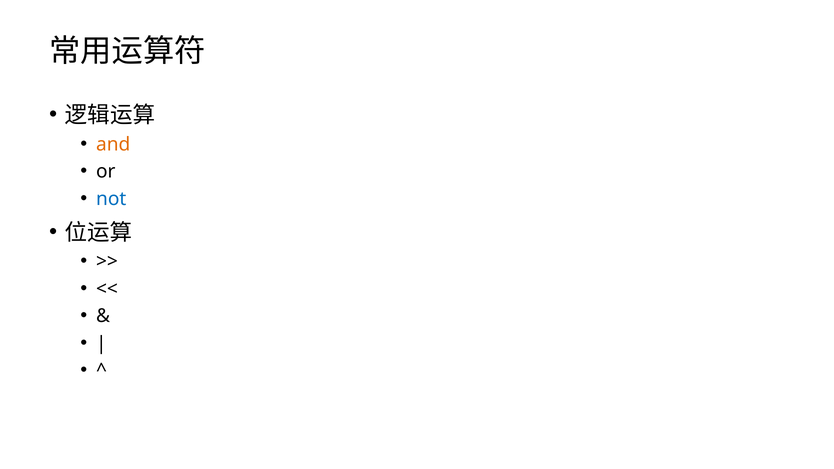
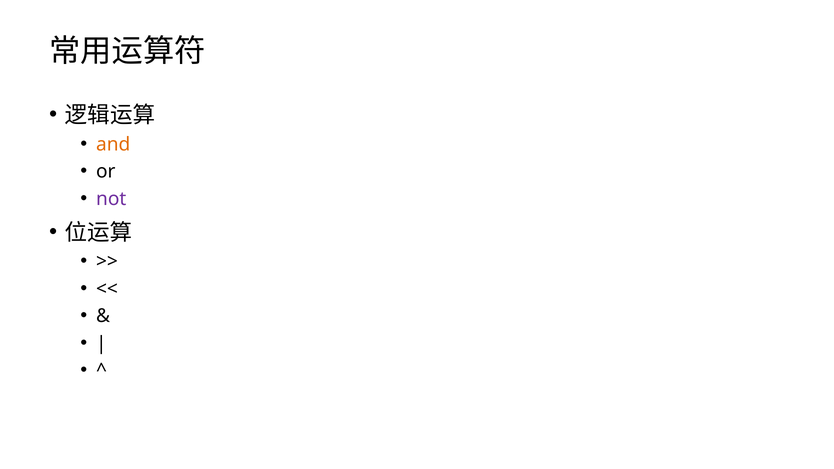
not colour: blue -> purple
